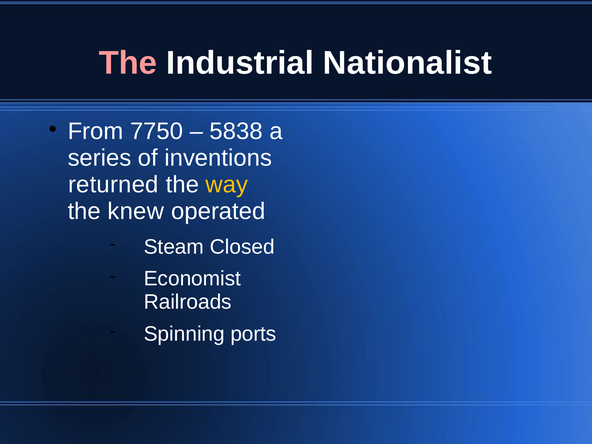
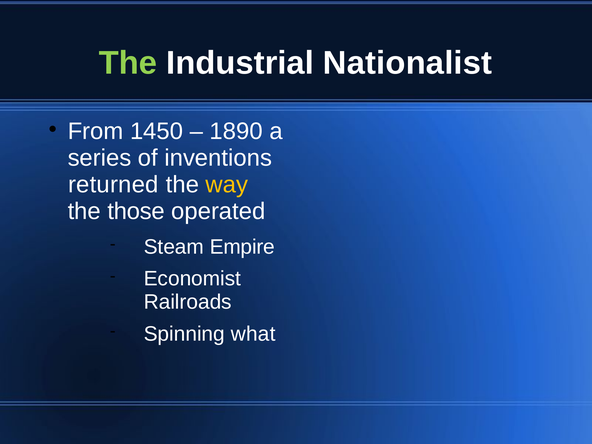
The at (128, 63) colour: pink -> light green
7750: 7750 -> 1450
5838: 5838 -> 1890
knew: knew -> those
Closed: Closed -> Empire
ports: ports -> what
